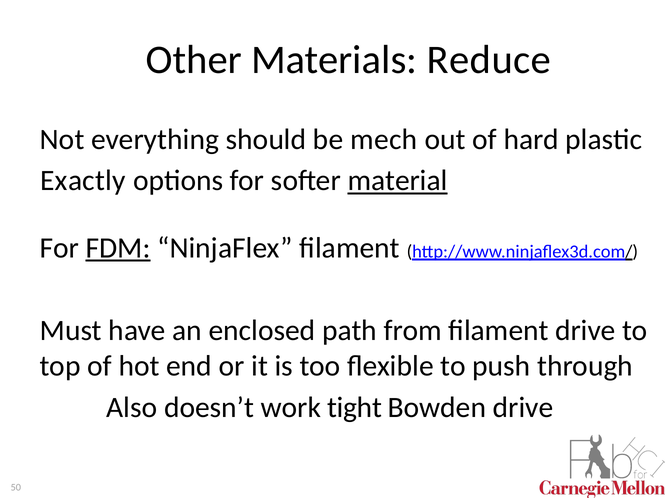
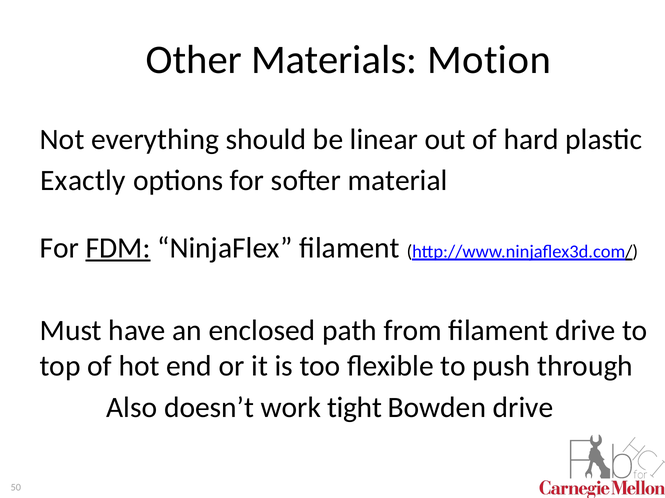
Reduce: Reduce -> Motion
mech: mech -> linear
material underline: present -> none
